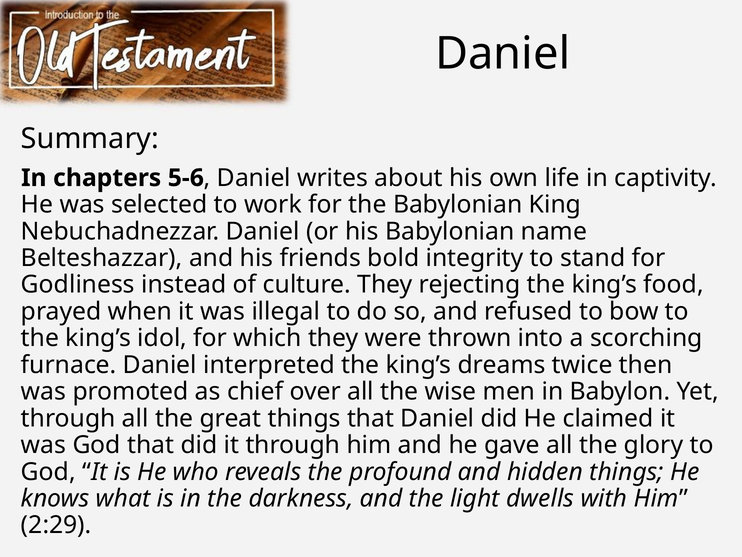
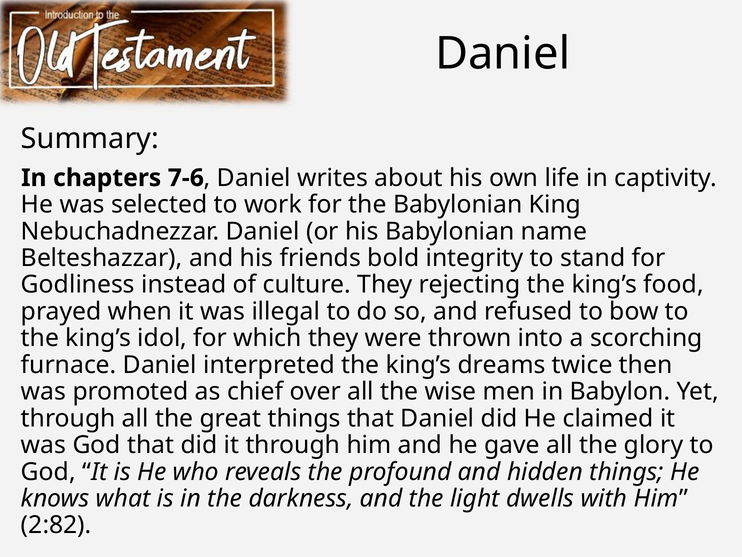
5-6: 5-6 -> 7-6
2:29: 2:29 -> 2:82
